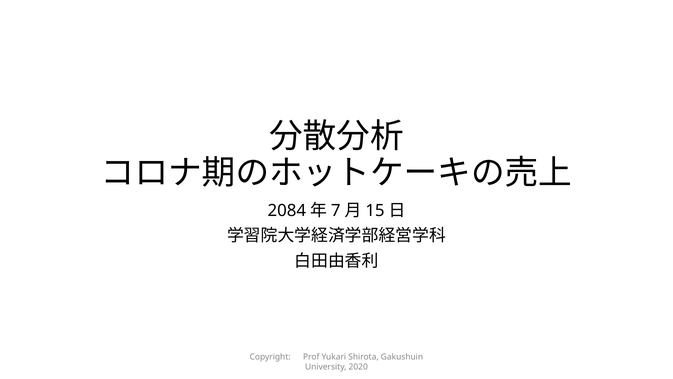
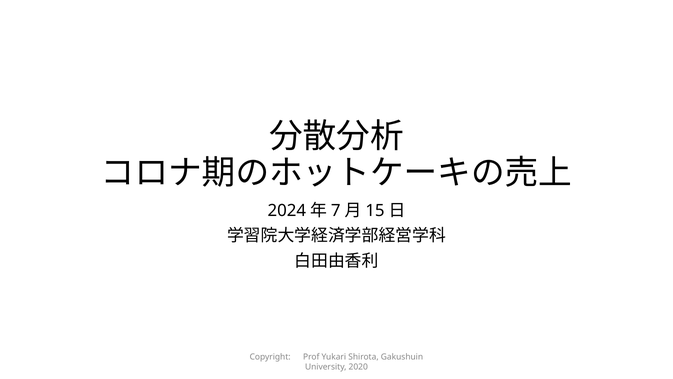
2084: 2084 -> 2024
